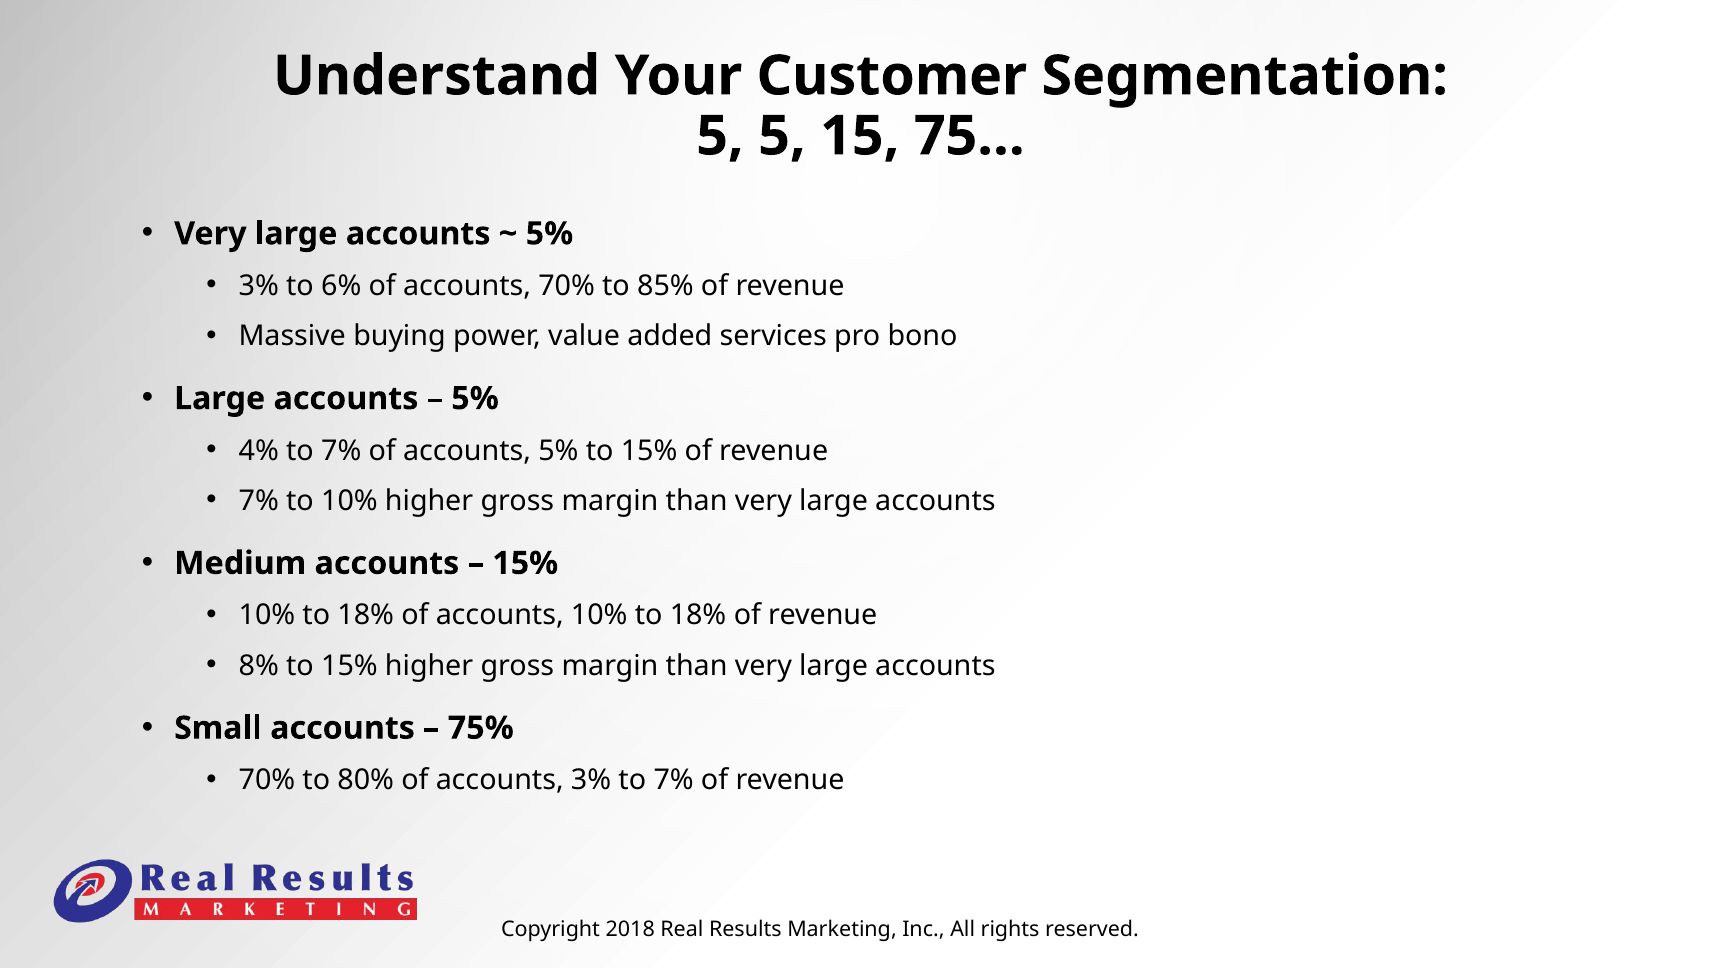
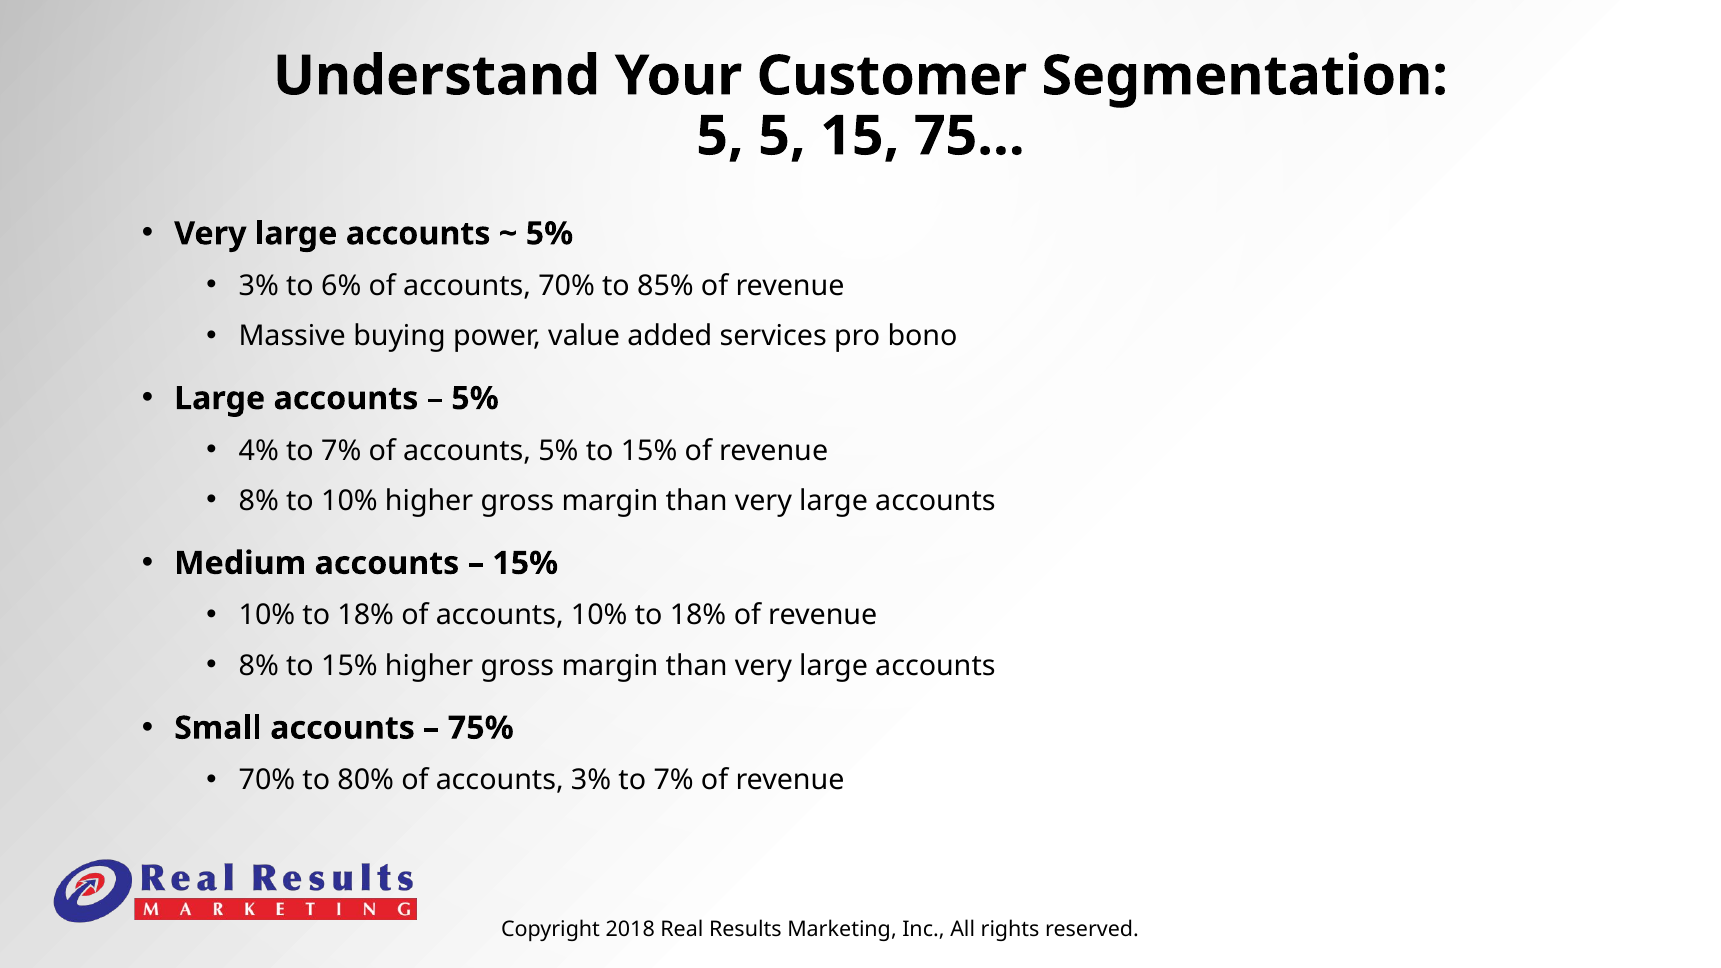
7% at (259, 501): 7% -> 8%
